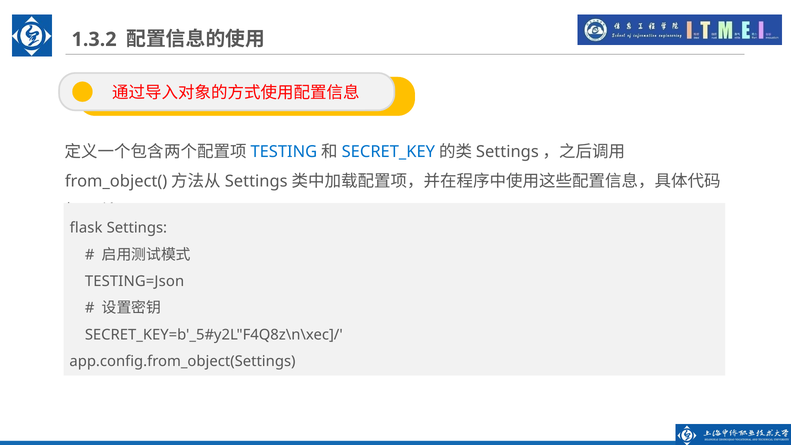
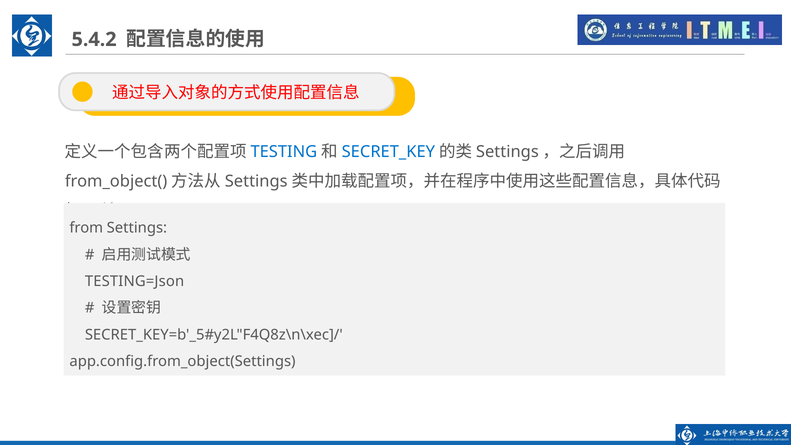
1.3.2: 1.3.2 -> 5.4.2
flask: flask -> from
